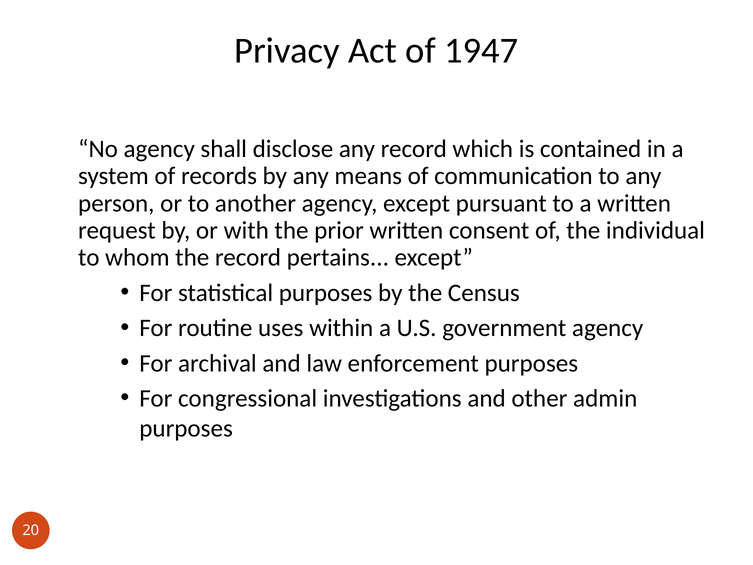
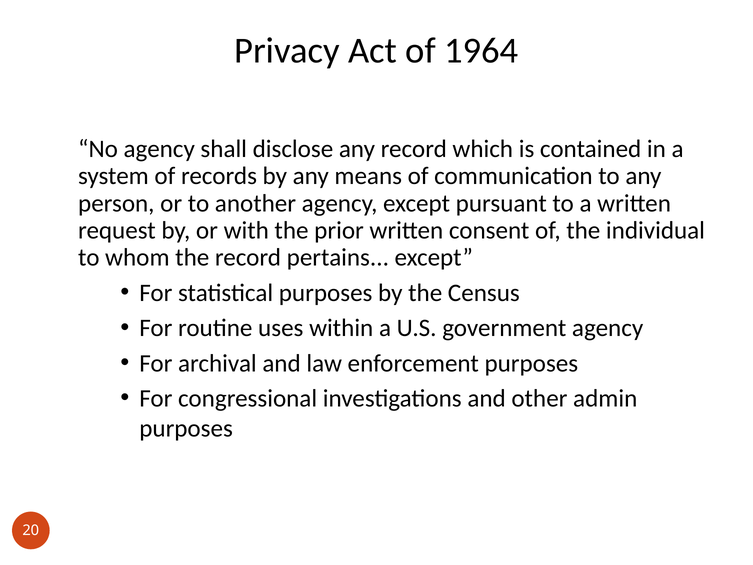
1947: 1947 -> 1964
